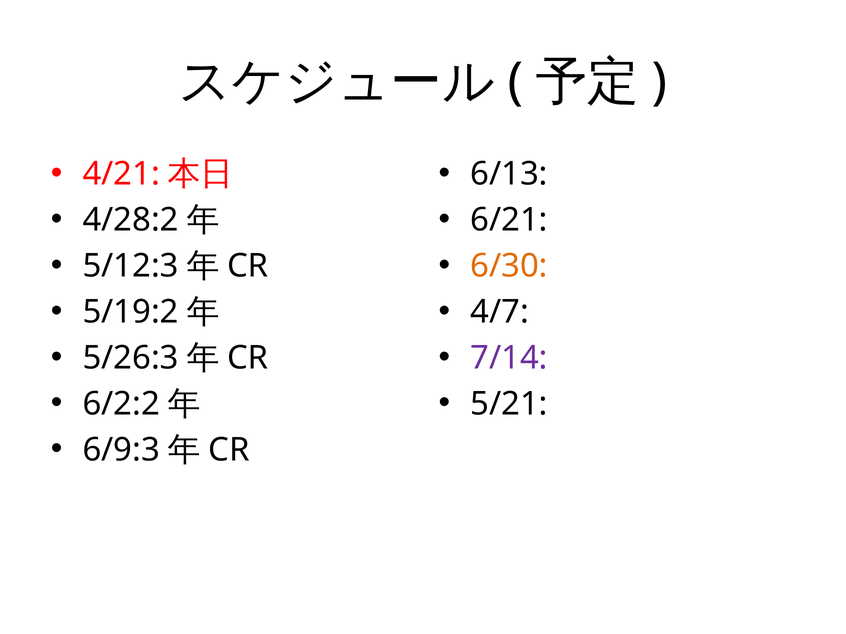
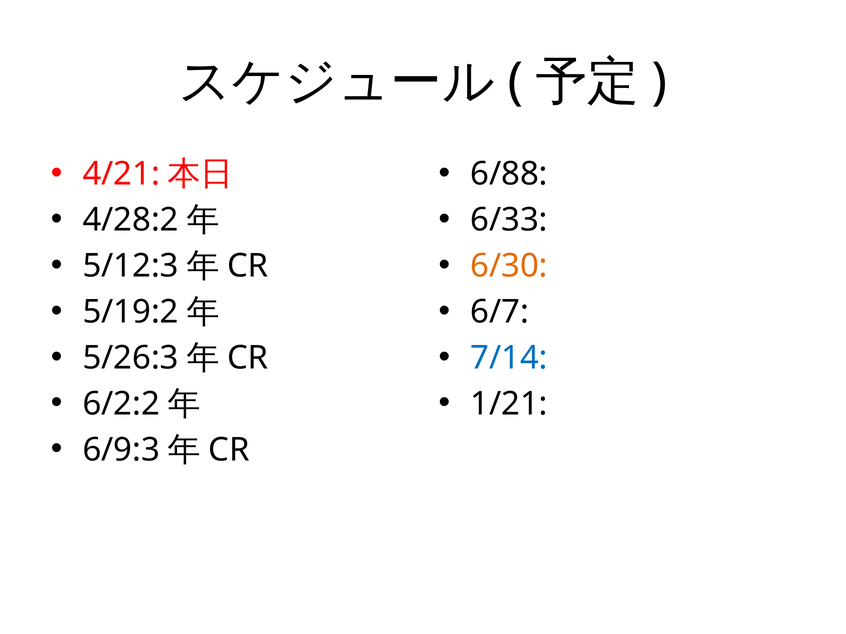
6/13: 6/13 -> 6/88
6/21: 6/21 -> 6/33
4/7: 4/7 -> 6/7
7/14 colour: purple -> blue
5/21: 5/21 -> 1/21
